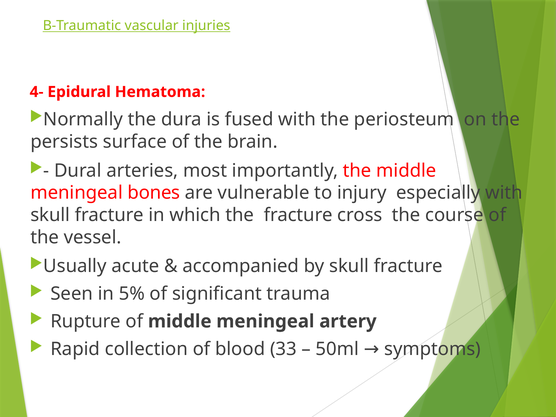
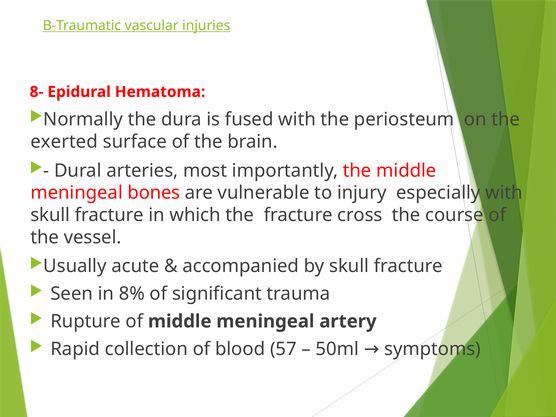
4-: 4- -> 8-
persists: persists -> exerted
5%: 5% -> 8%
33: 33 -> 57
